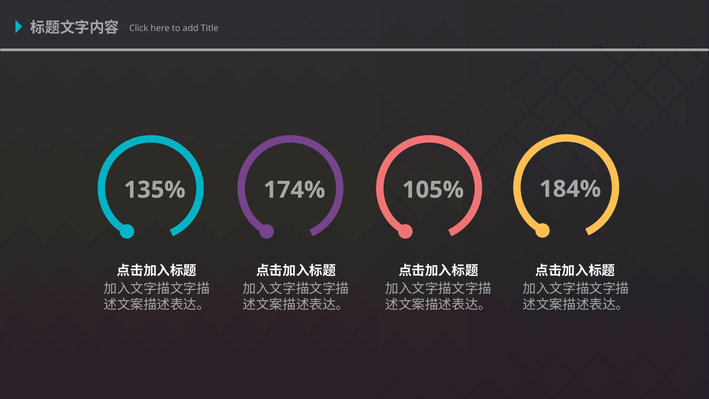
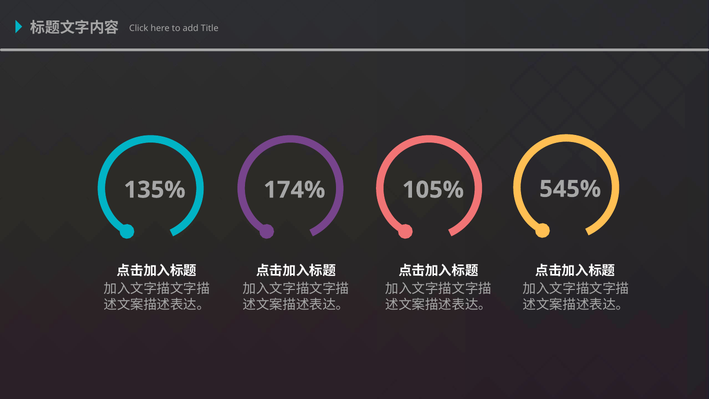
184%: 184% -> 545%
